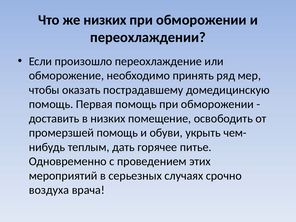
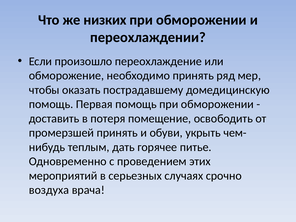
в низких: низких -> потеря
промерзшей помощь: помощь -> принять
